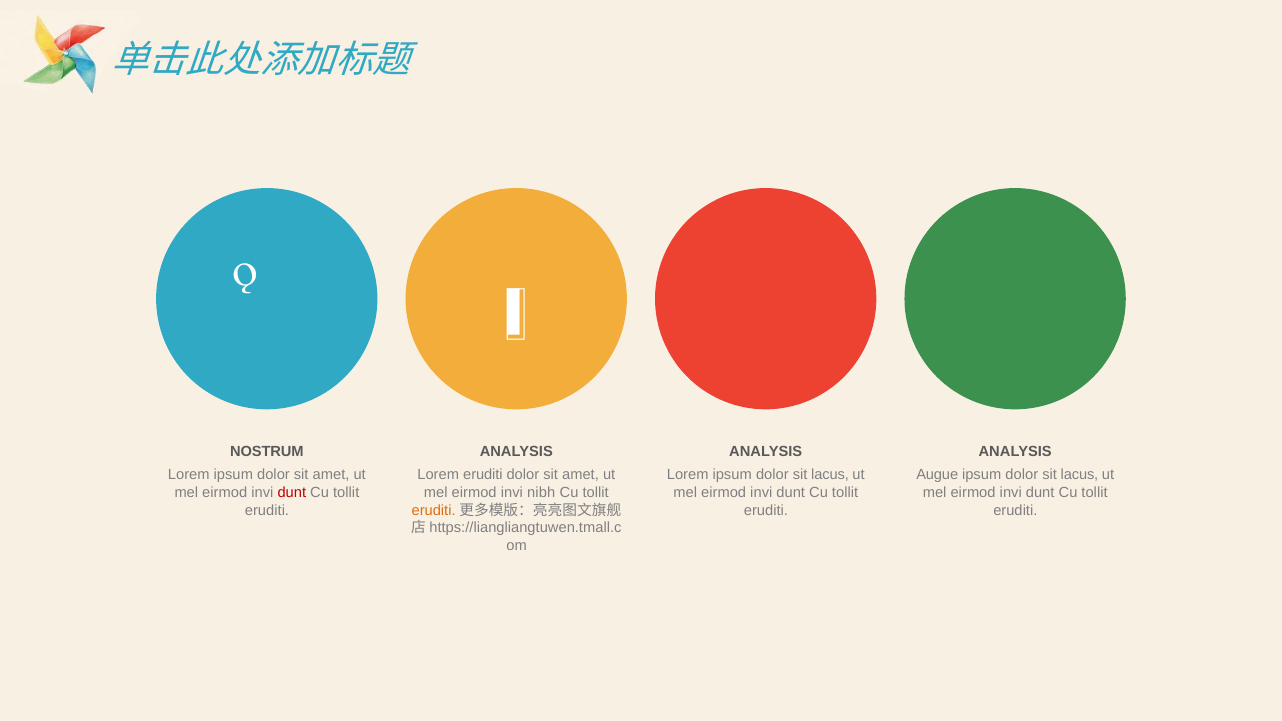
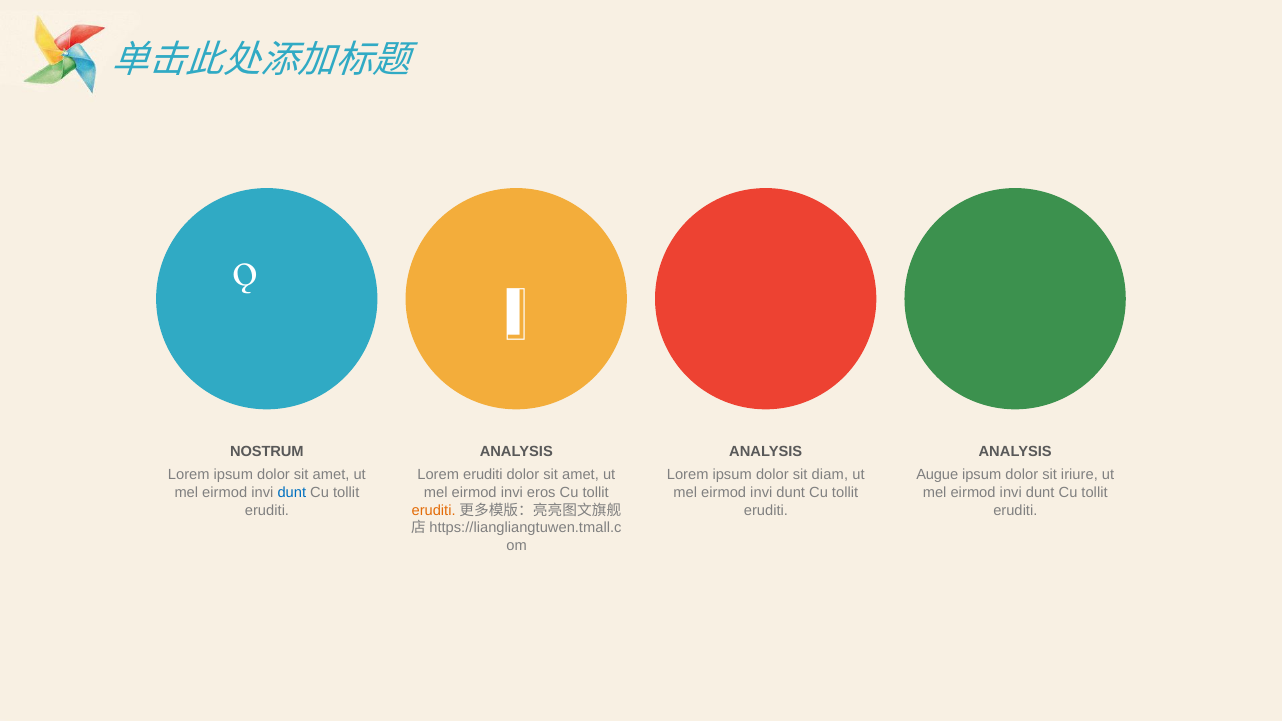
lacus at (830, 475): lacus -> diam
lacus at (1079, 475): lacus -> iriure
dunt at (292, 493) colour: red -> blue
nibh: nibh -> eros
